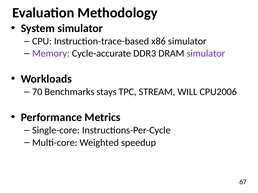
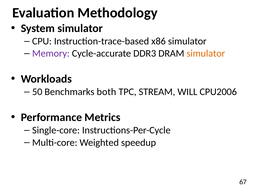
simulator at (206, 54) colour: purple -> orange
70: 70 -> 50
stays: stays -> both
